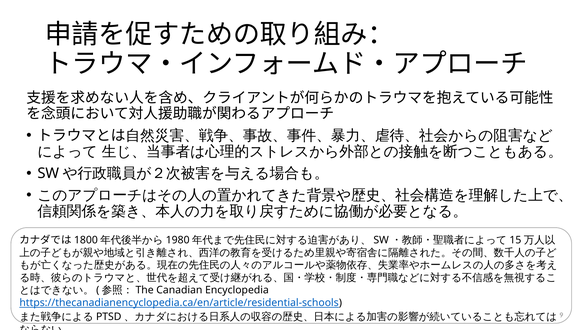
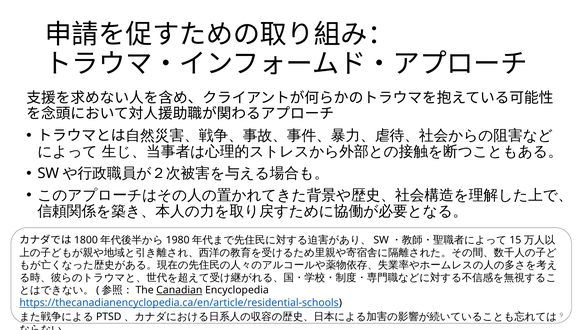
Canadian underline: none -> present
